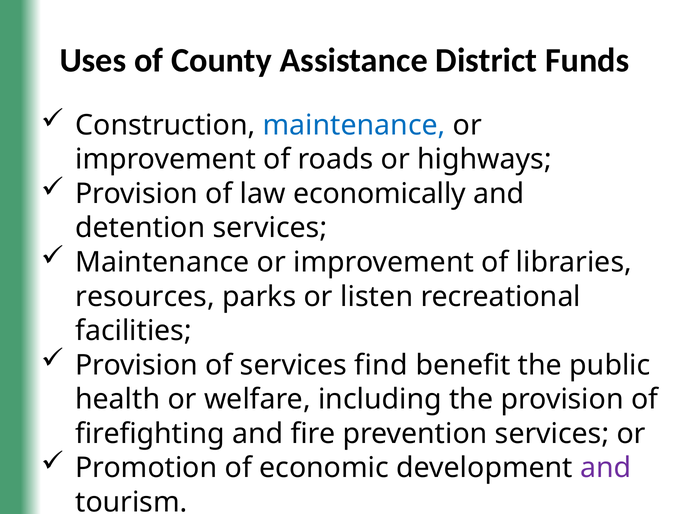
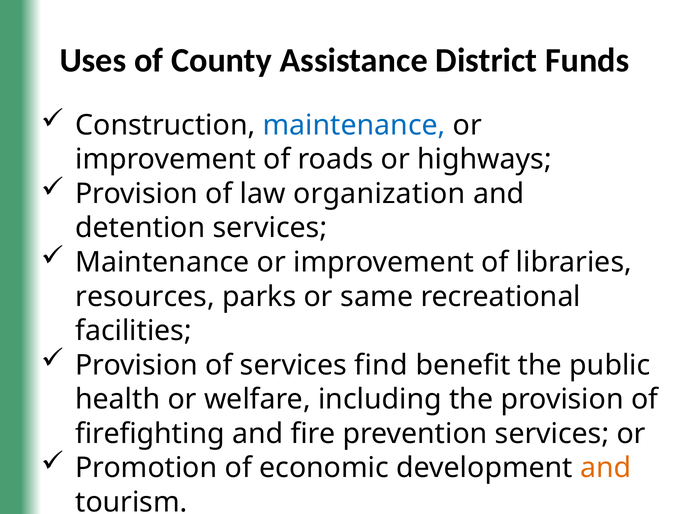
economically: economically -> organization
listen: listen -> same
and at (606, 468) colour: purple -> orange
